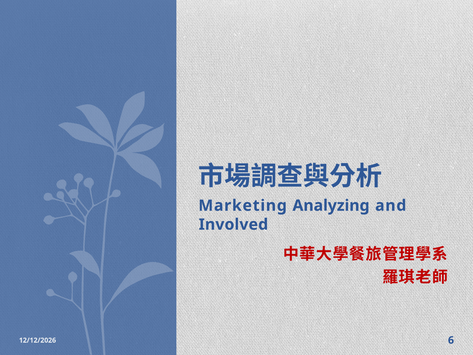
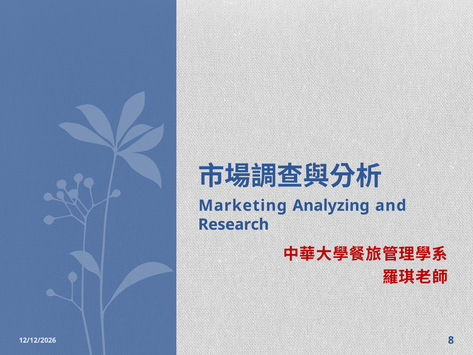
Involved: Involved -> Research
6: 6 -> 8
